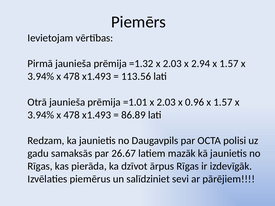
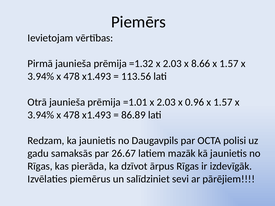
2.94: 2.94 -> 8.66
